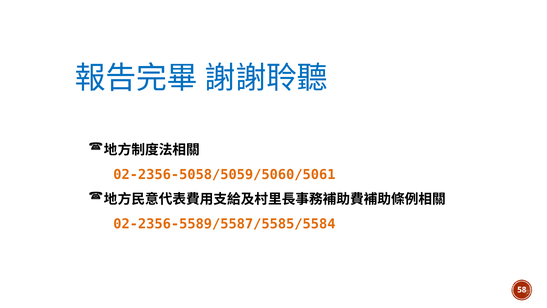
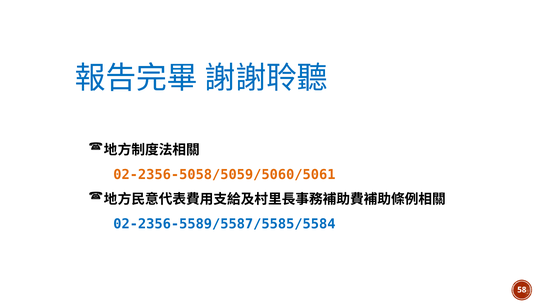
02-2356-5589/5587/5585/5584 colour: orange -> blue
